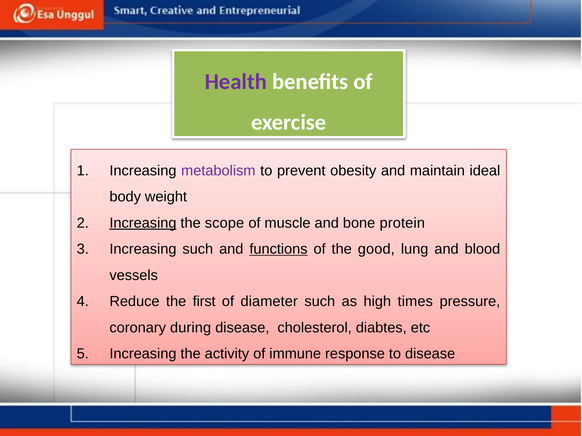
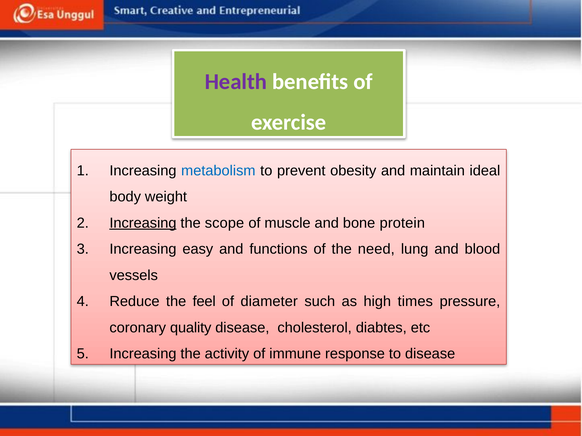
metabolism colour: purple -> blue
Increasing such: such -> easy
functions underline: present -> none
good: good -> need
first: first -> feel
during: during -> quality
